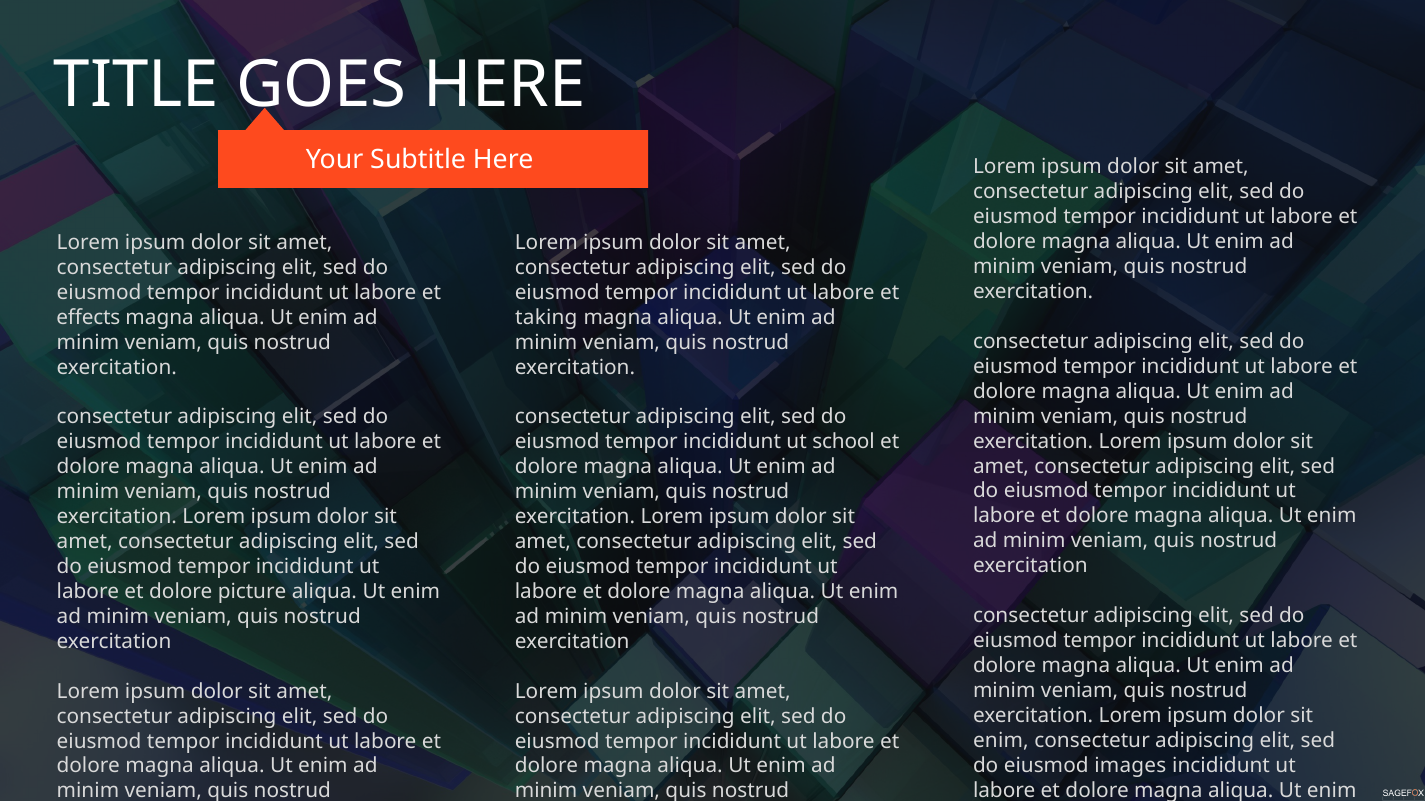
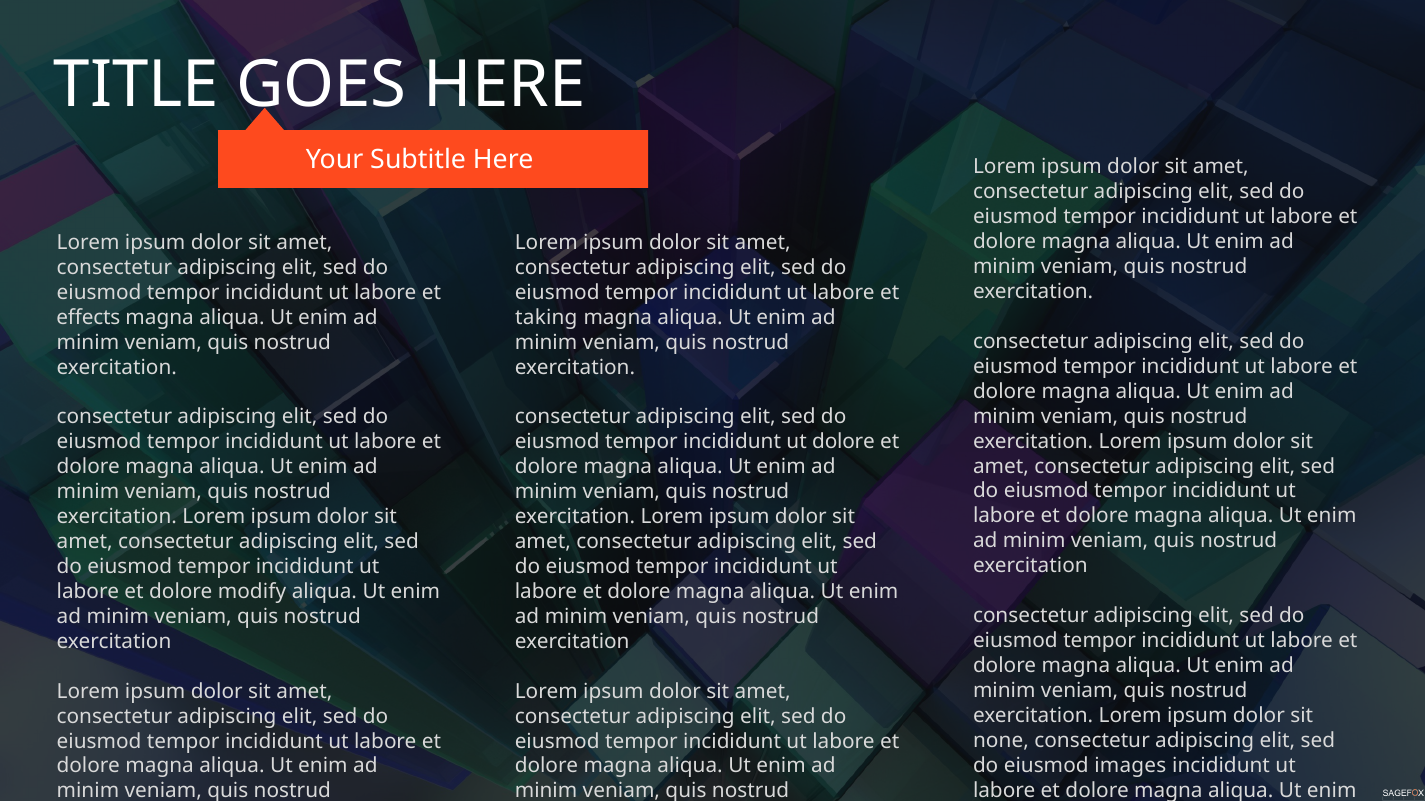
ut school: school -> dolore
picture: picture -> modify
enim at (1001, 741): enim -> none
